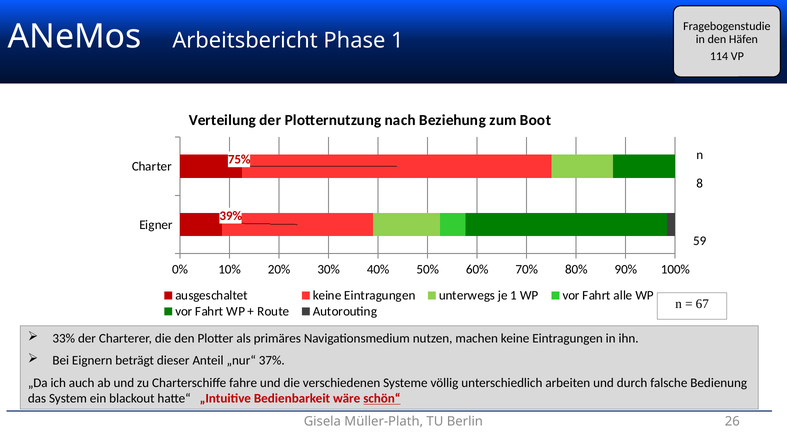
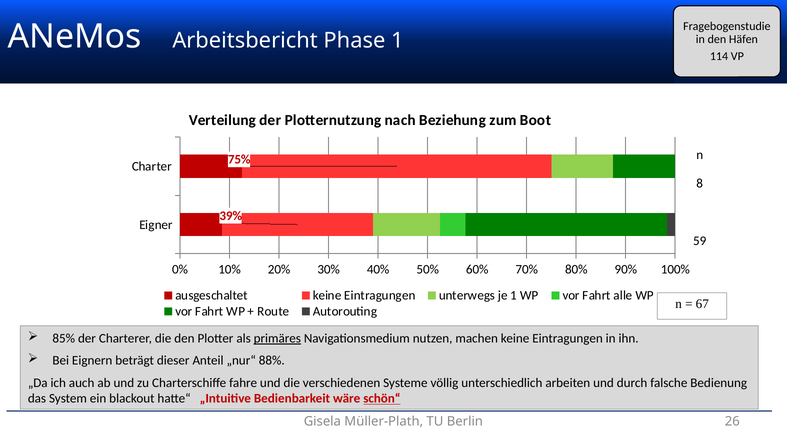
33%: 33% -> 85%
primäres underline: none -> present
37%: 37% -> 88%
